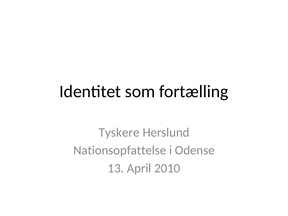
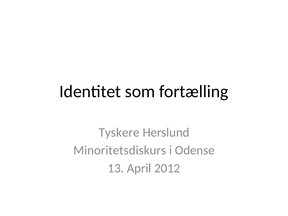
Nationsopfattelse: Nationsopfattelse -> Minoritetsdiskurs
2010: 2010 -> 2012
